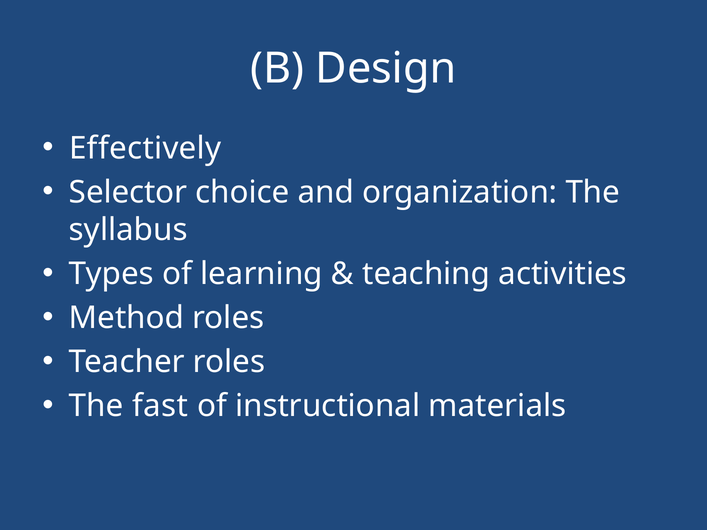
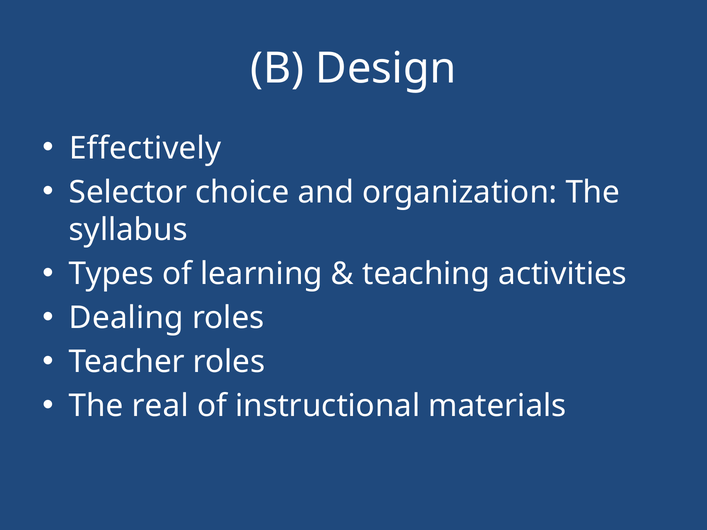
Method: Method -> Dealing
fast: fast -> real
